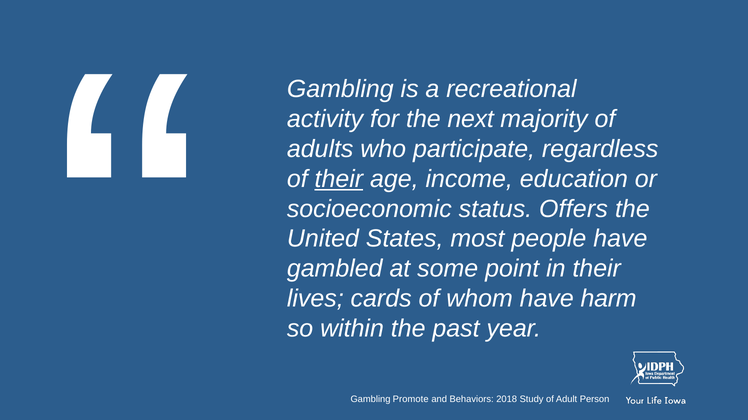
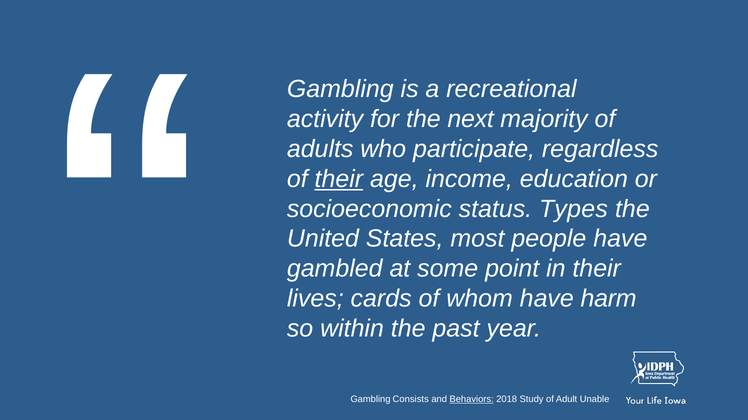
Offers: Offers -> Types
Promote: Promote -> Consists
Behaviors underline: none -> present
Person: Person -> Unable
